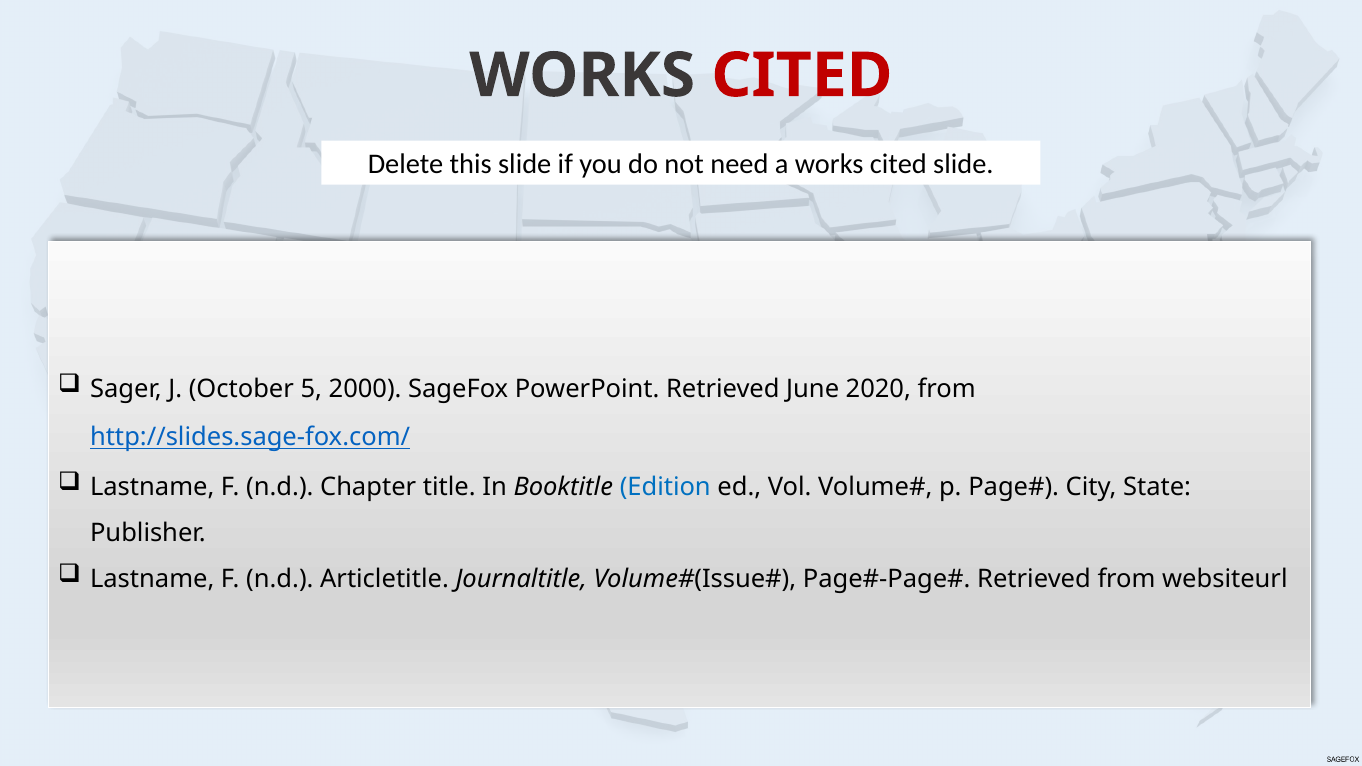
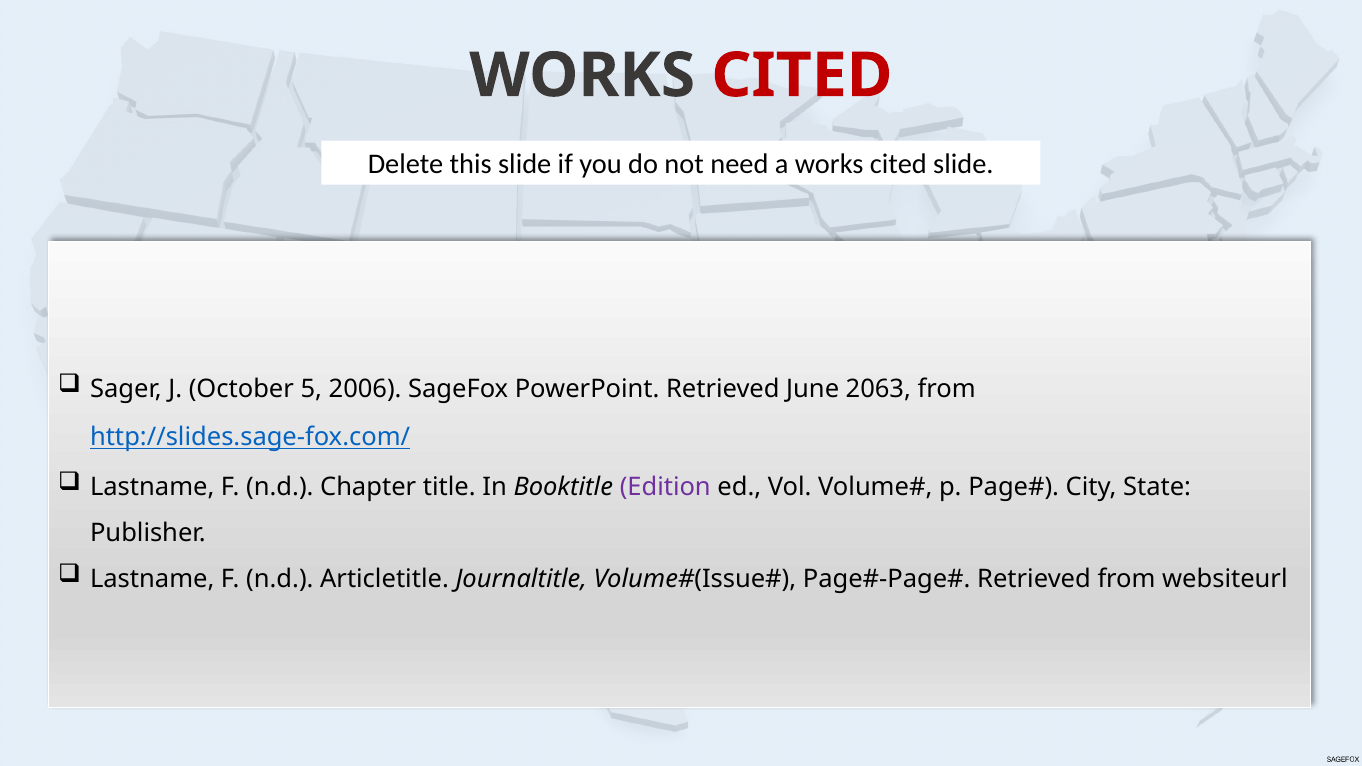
2000: 2000 -> 2006
2020: 2020 -> 2063
Edition colour: blue -> purple
